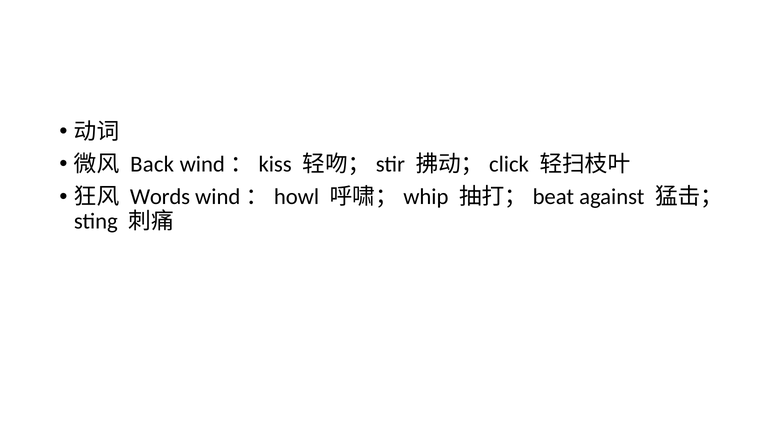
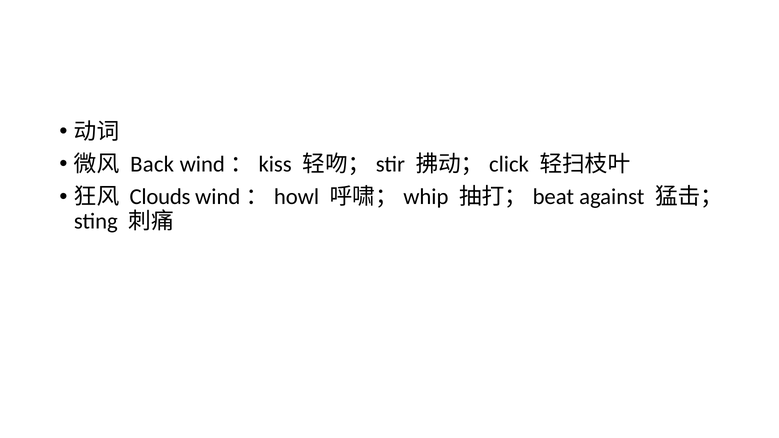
Words: Words -> Clouds
